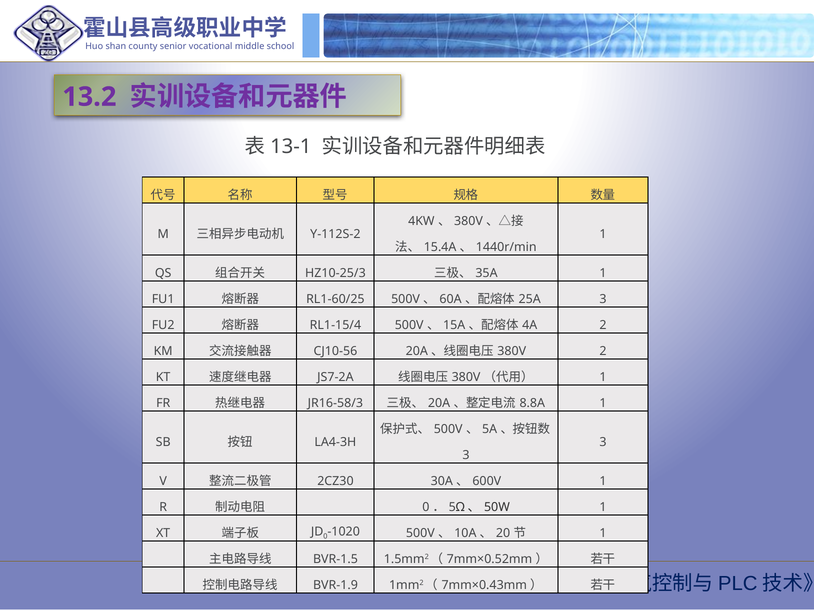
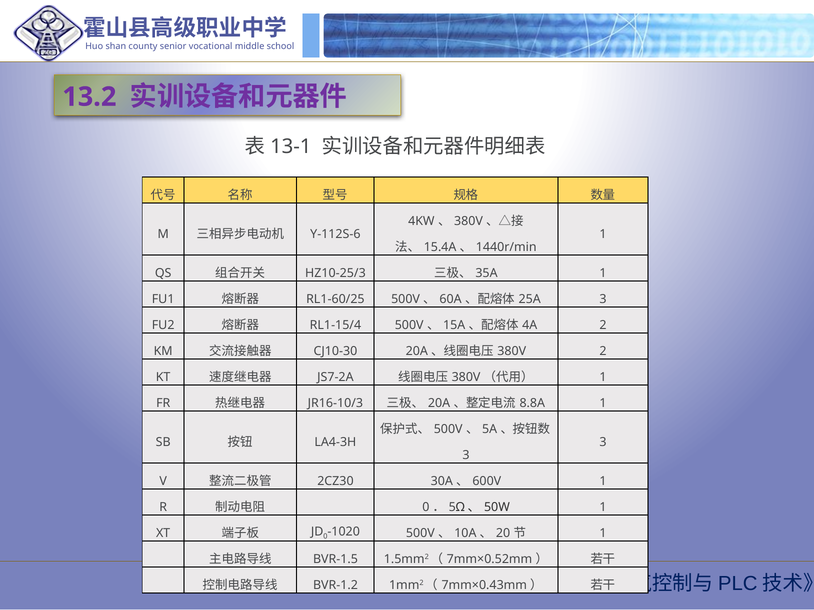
Y-112S-2: Y-112S-2 -> Y-112S-6
CJ10-56: CJ10-56 -> CJ10-30
JR16-58/3: JR16-58/3 -> JR16-10/3
BVR-1.9: BVR-1.9 -> BVR-1.2
